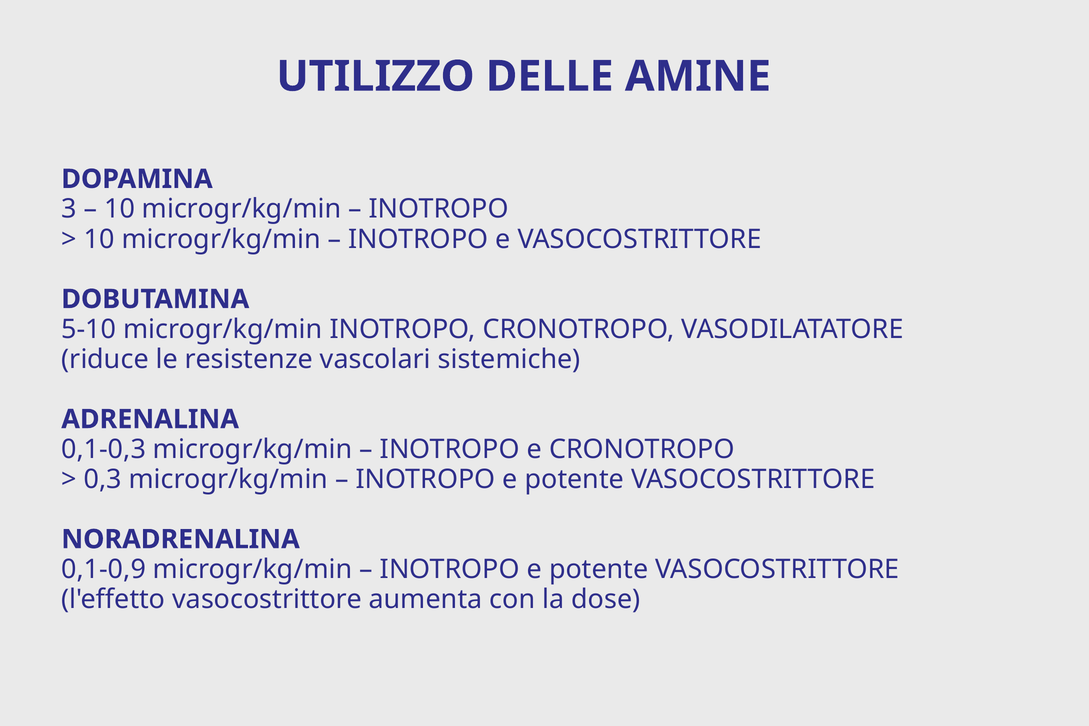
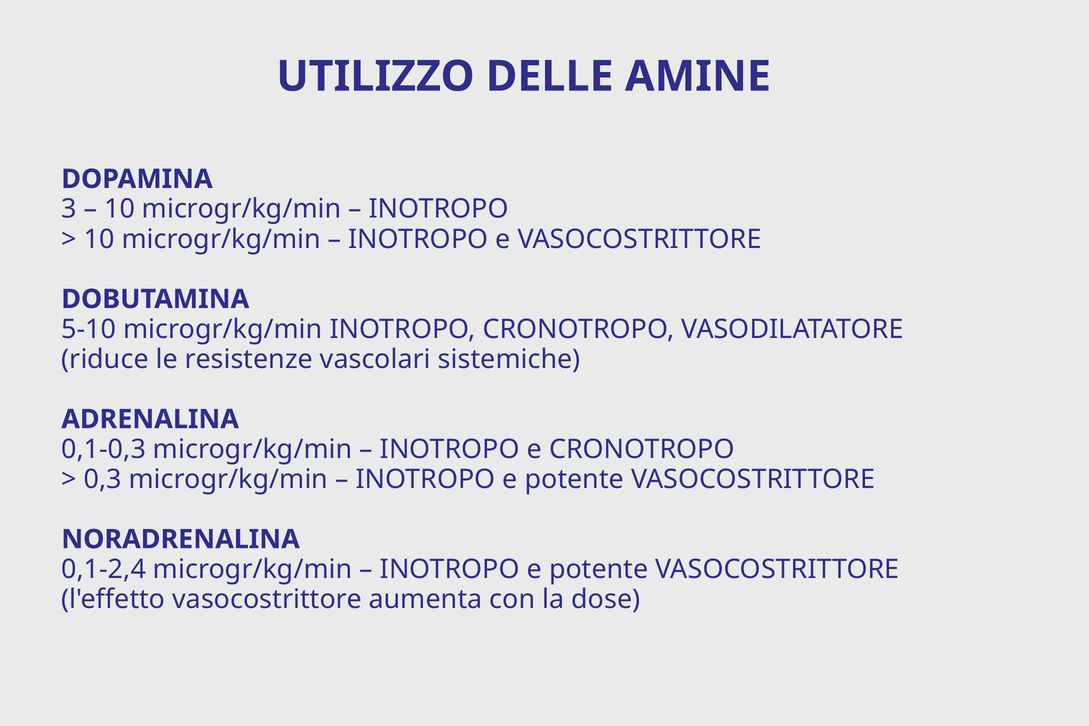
0,1-0,9: 0,1-0,9 -> 0,1-2,4
